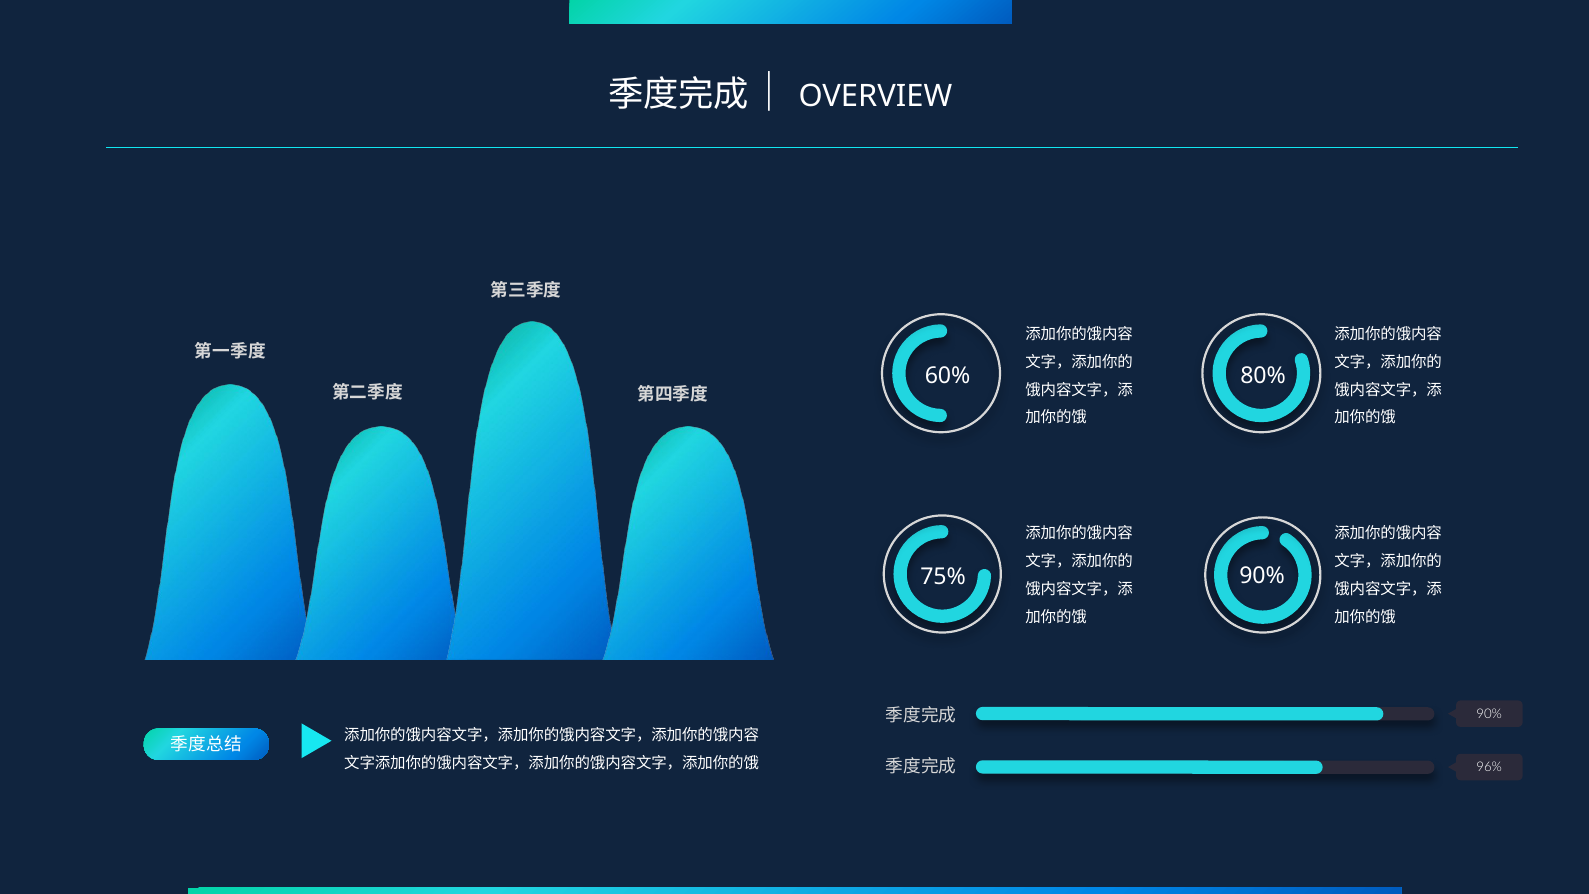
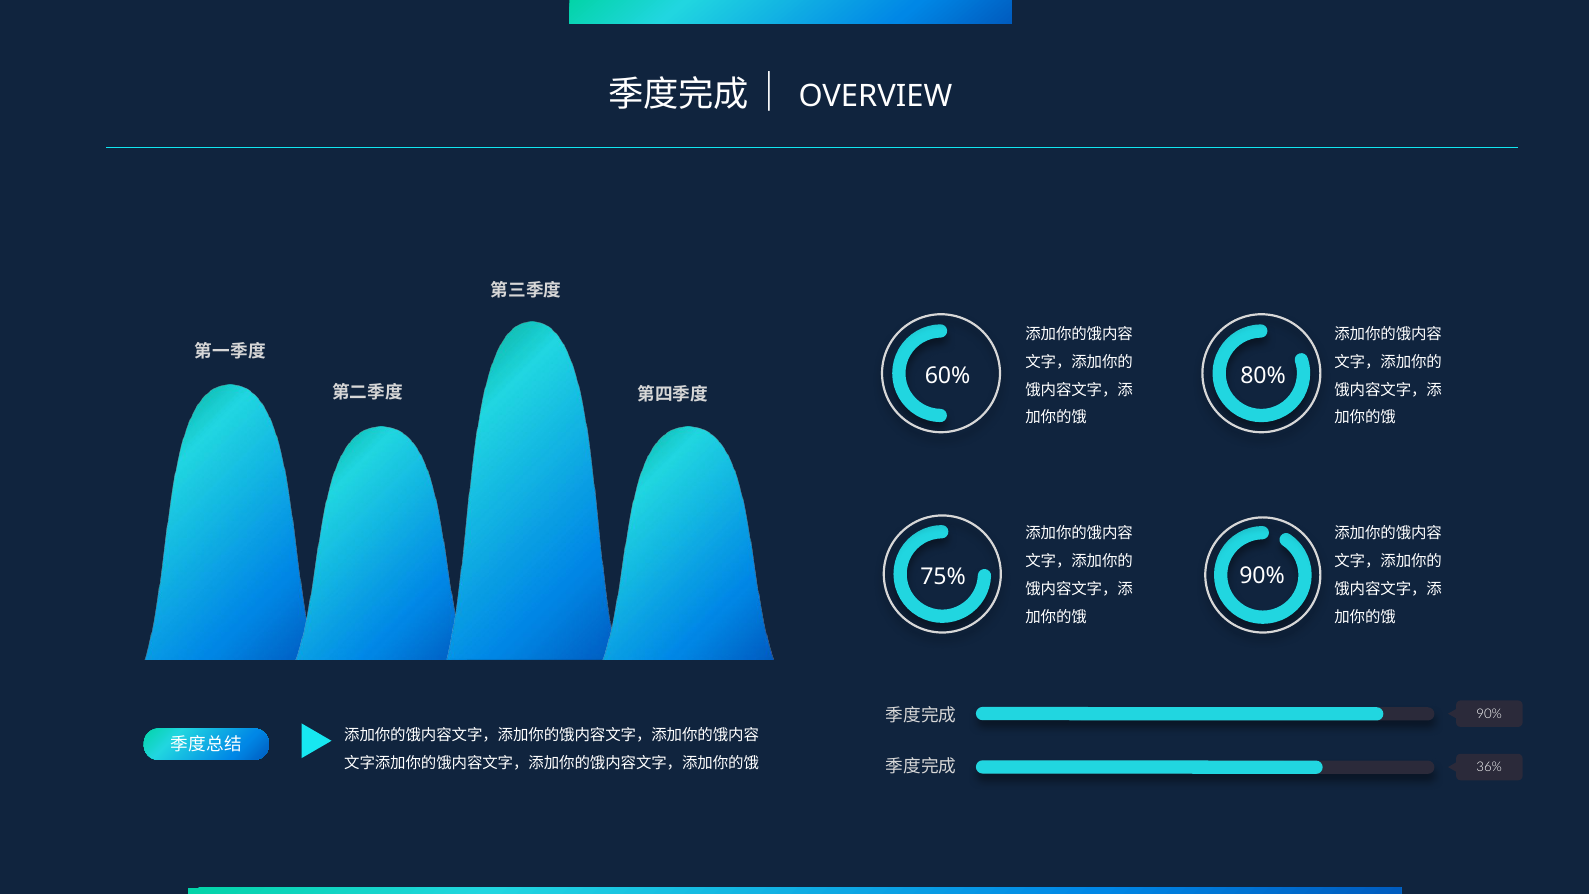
96%: 96% -> 36%
